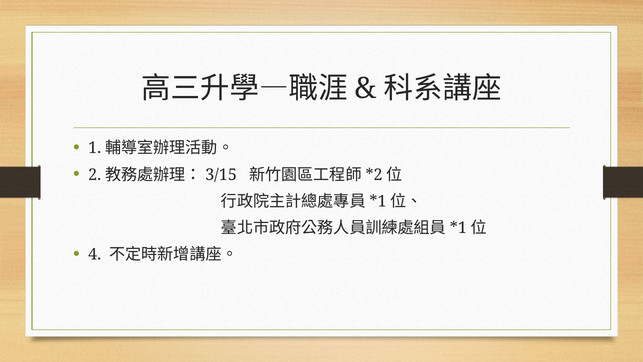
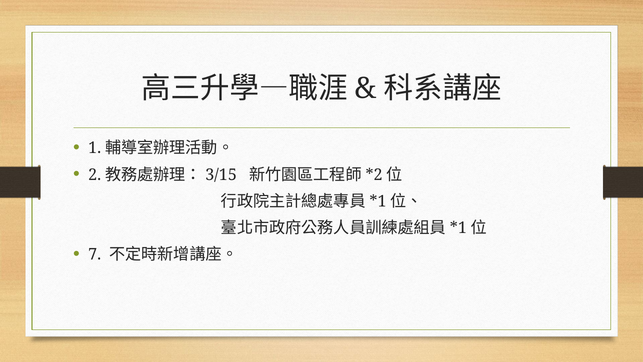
4: 4 -> 7
